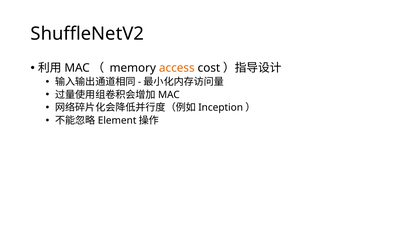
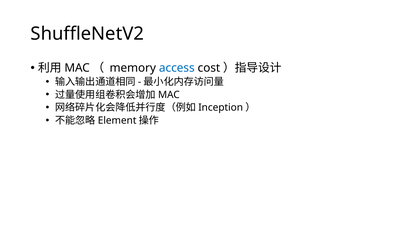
access colour: orange -> blue
